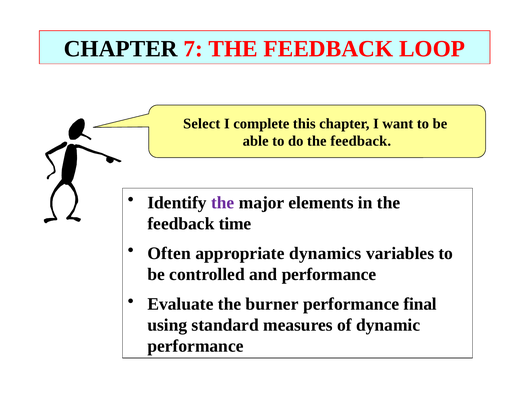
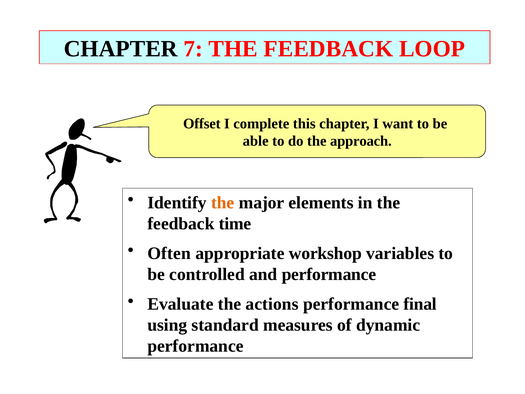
Select: Select -> Offset
do the feedback: feedback -> approach
the at (223, 202) colour: purple -> orange
dynamics: dynamics -> workshop
burner: burner -> actions
